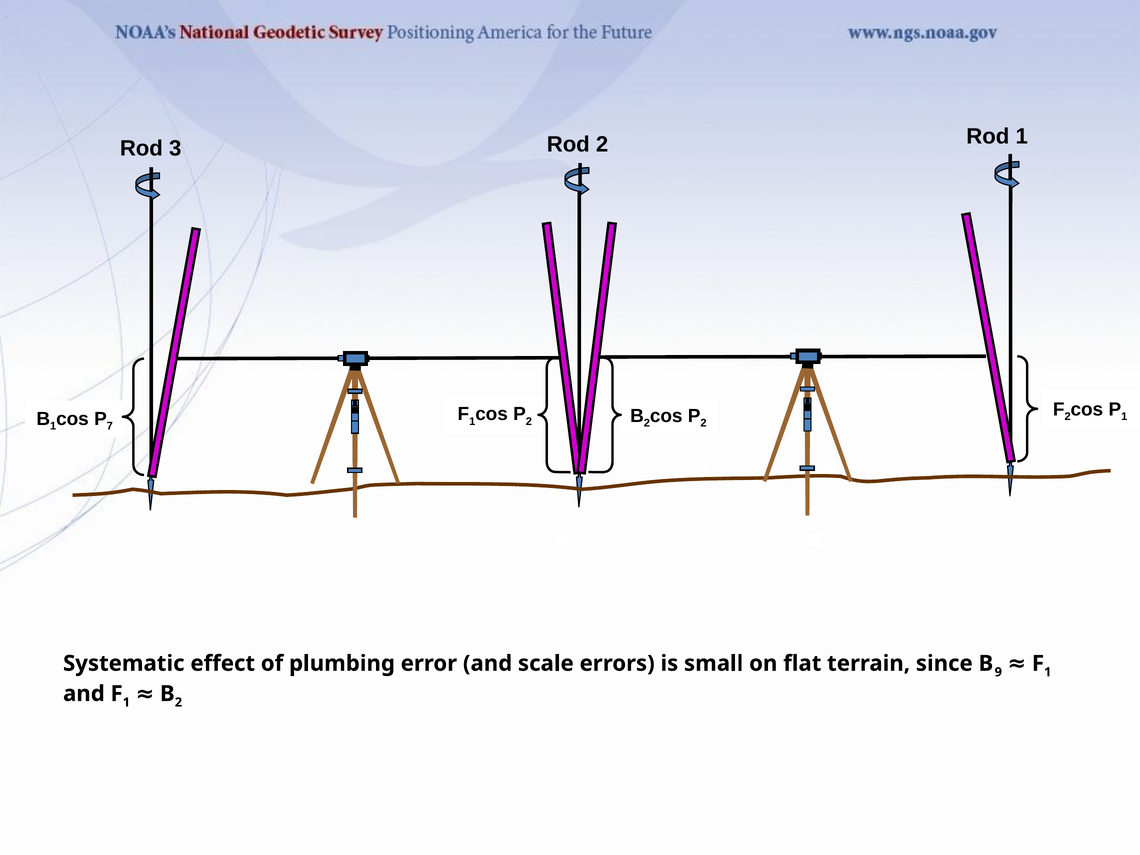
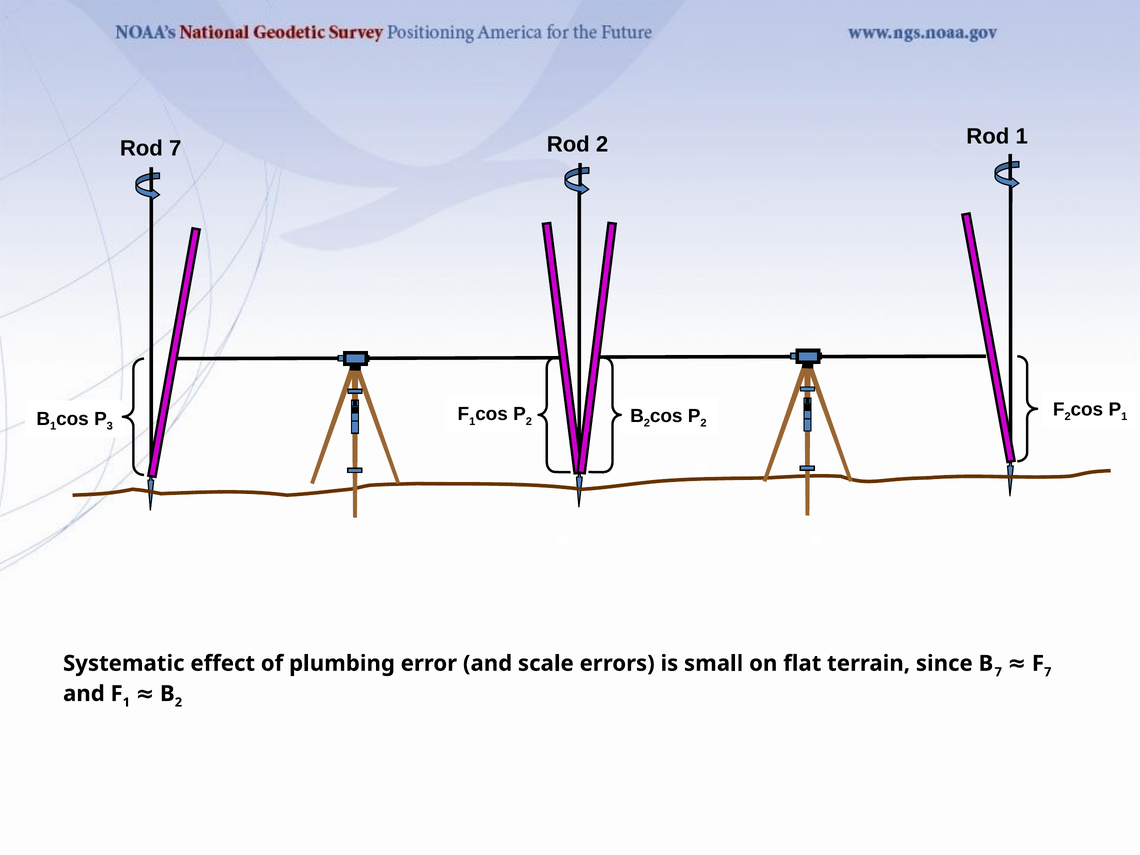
Rod 3: 3 -> 7
7: 7 -> 3
1 at (1048, 672): 1 -> 7
9 at (998, 672): 9 -> 7
